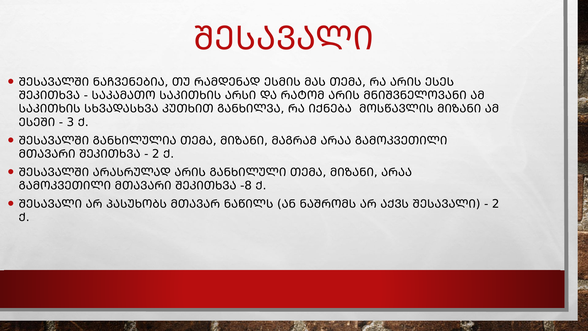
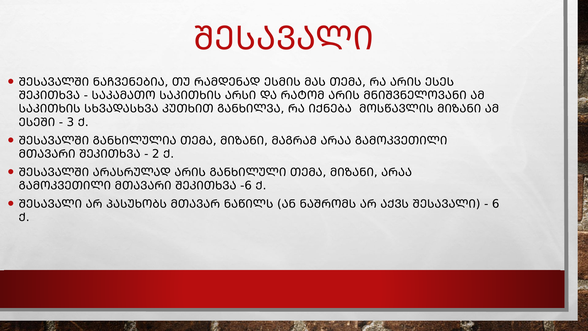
-8: -8 -> -6
2 at (496, 204): 2 -> 6
